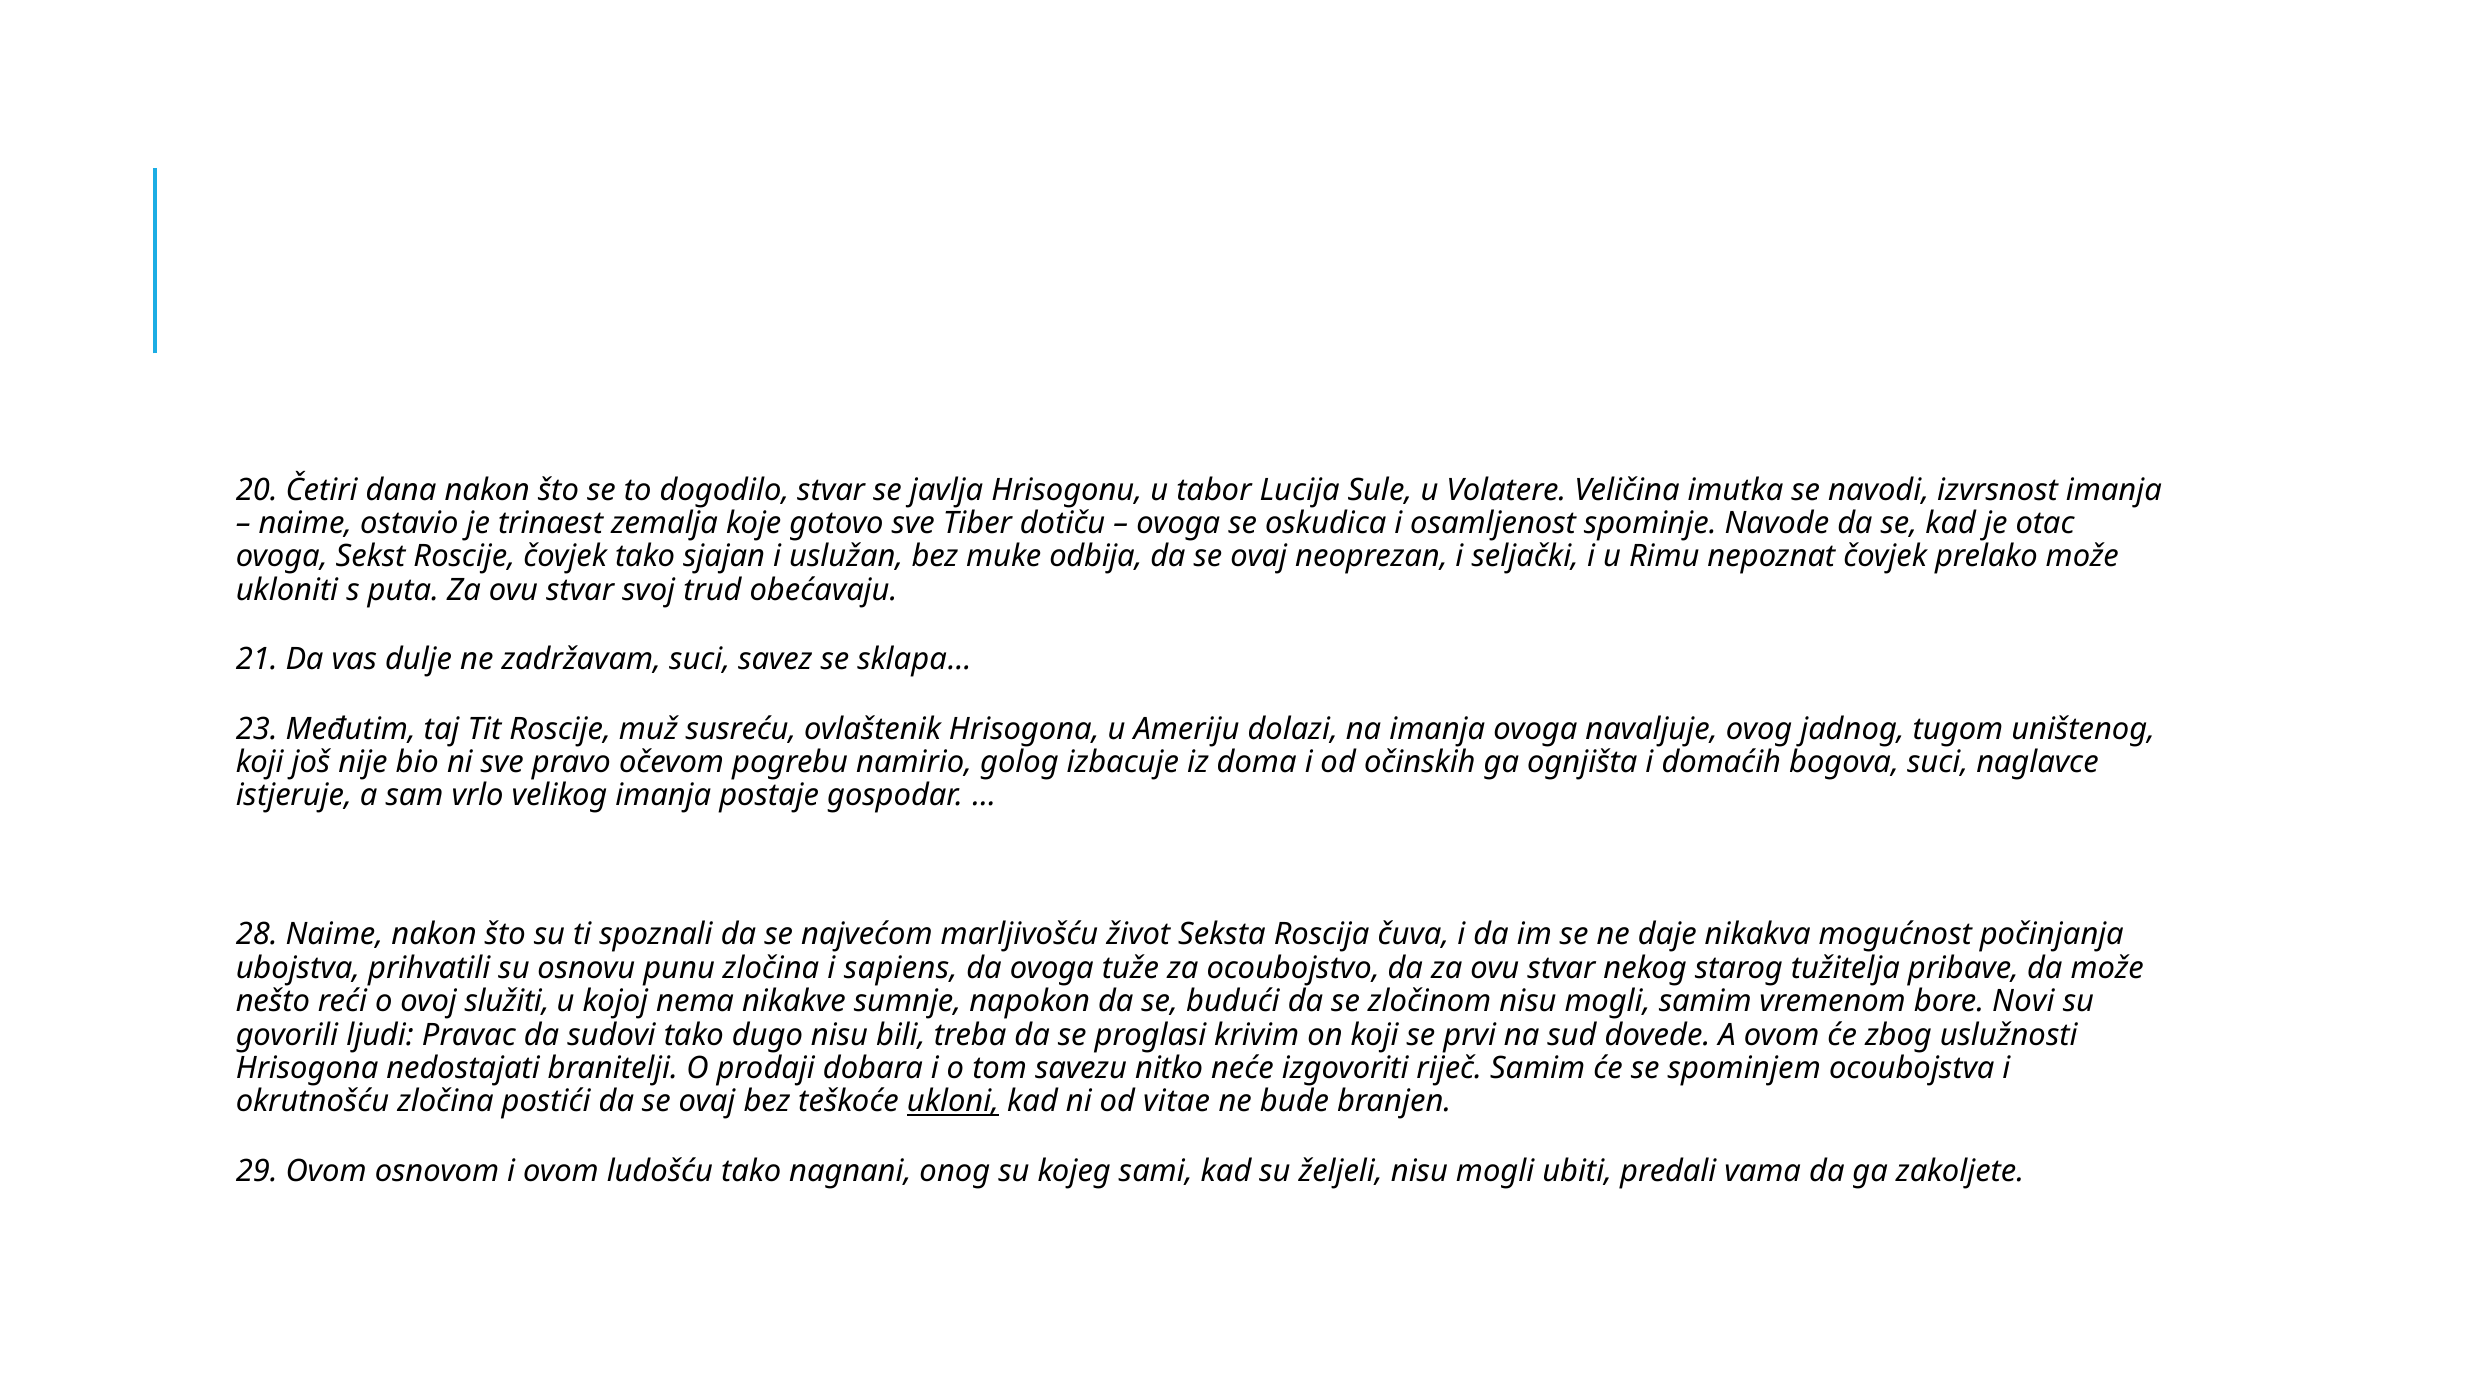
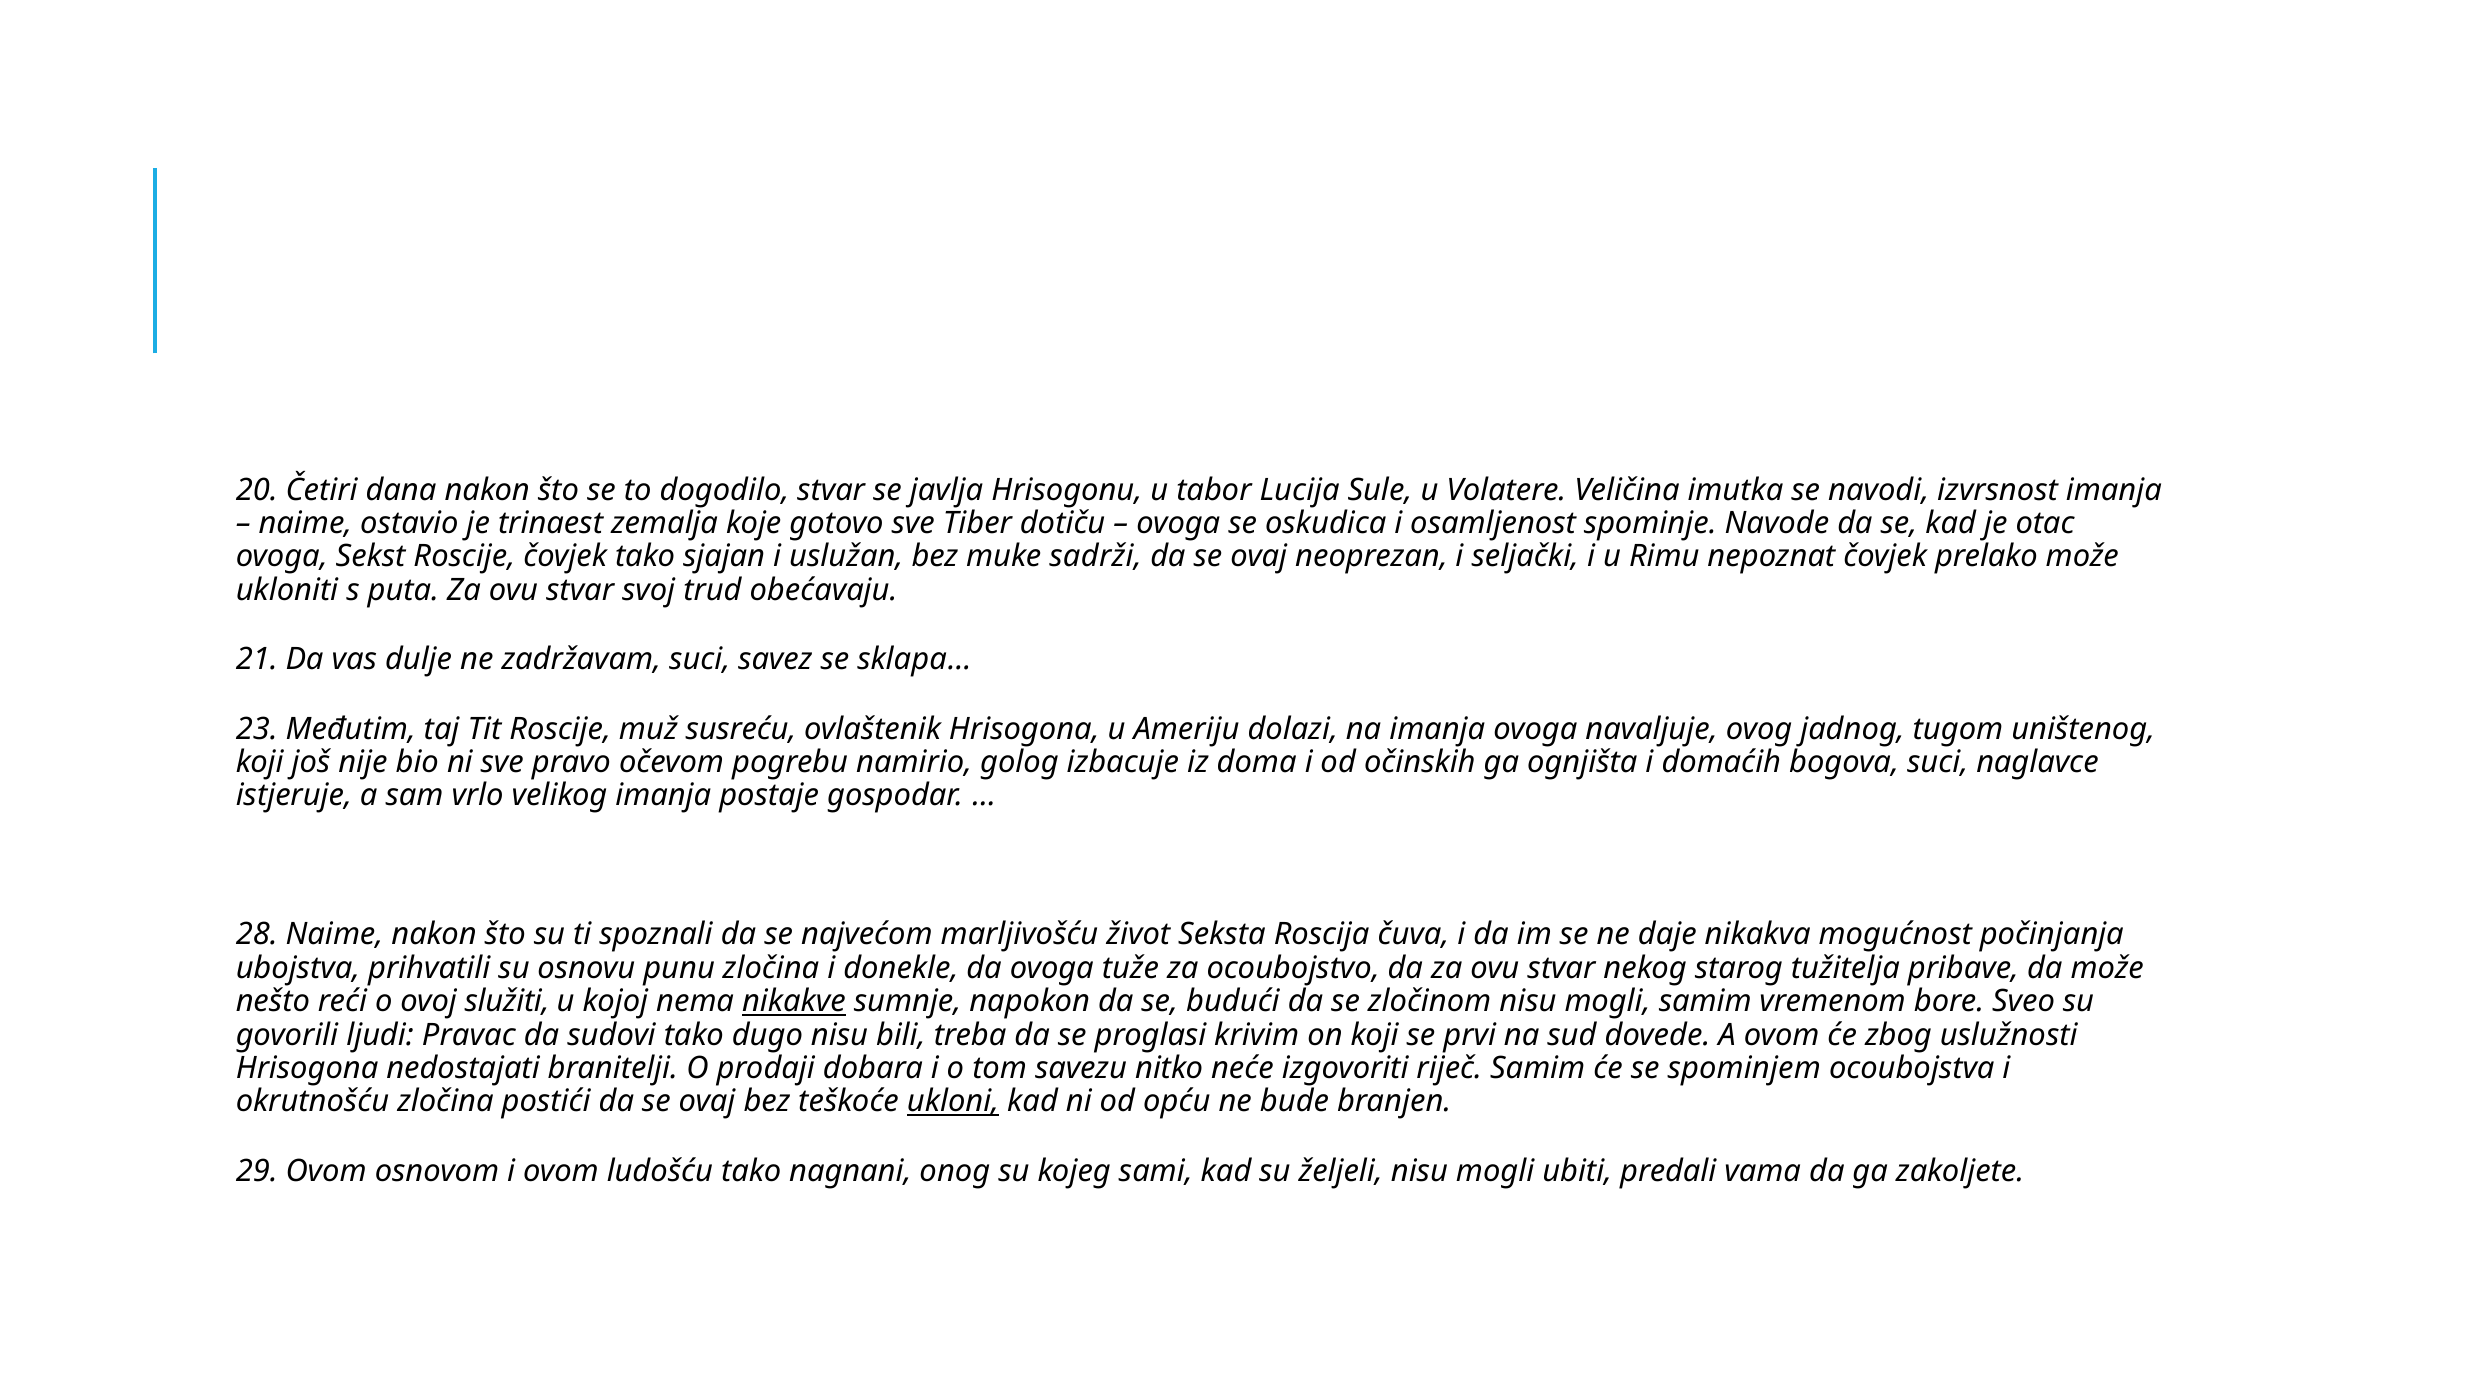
odbija: odbija -> sadrži
sapiens: sapiens -> donekle
nikakve underline: none -> present
Novi: Novi -> Sveo
vitae: vitae -> opću
